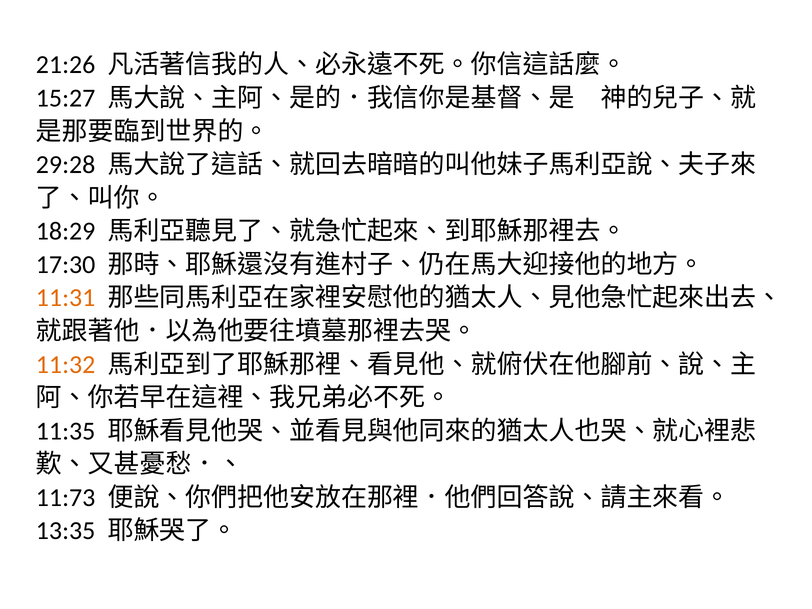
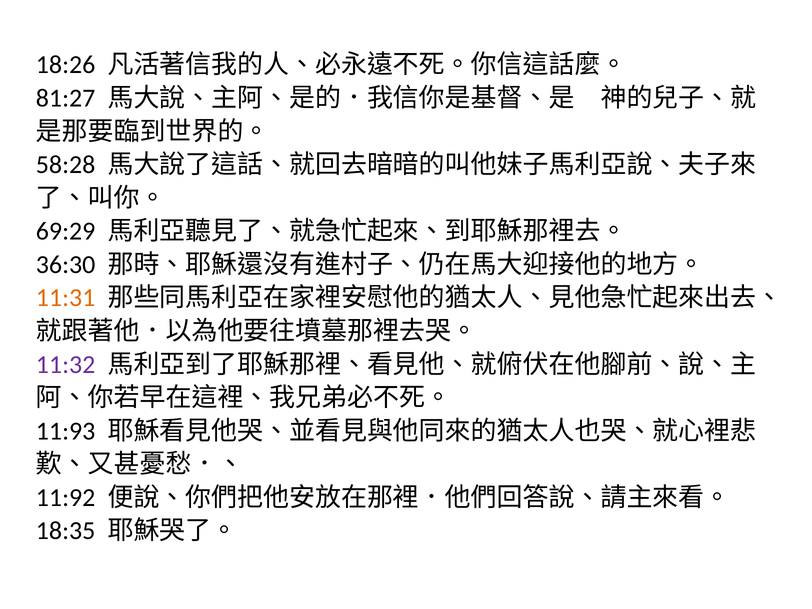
21:26: 21:26 -> 18:26
15:27: 15:27 -> 81:27
29:28: 29:28 -> 58:28
18:29: 18:29 -> 69:29
17:30: 17:30 -> 36:30
11:32 colour: orange -> purple
11:35: 11:35 -> 11:93
11:73: 11:73 -> 11:92
13:35: 13:35 -> 18:35
